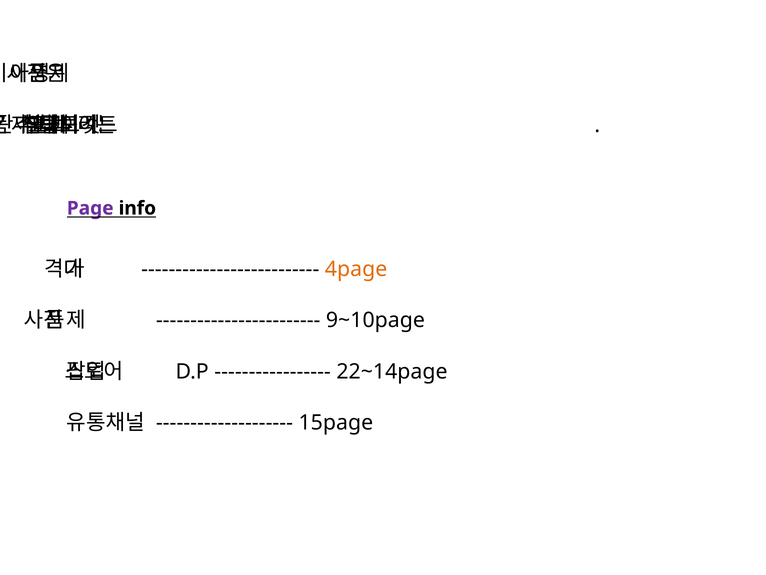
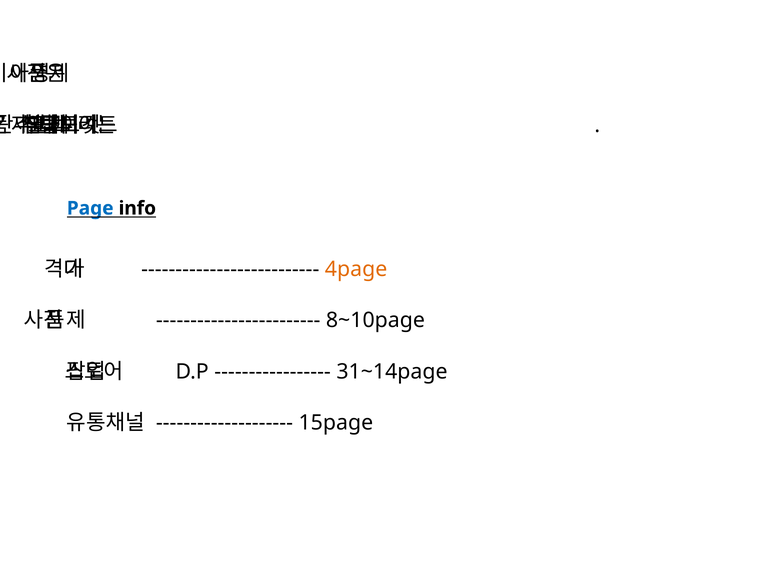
Page colour: purple -> blue
9~10page: 9~10page -> 8~10page
22~14page: 22~14page -> 31~14page
